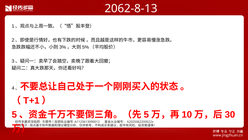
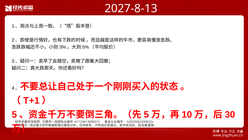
2062-8-13: 2062-8-13 -> 2027-8-13
